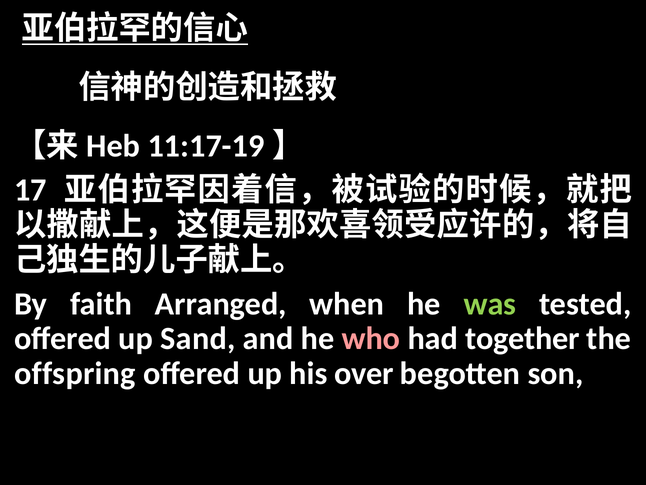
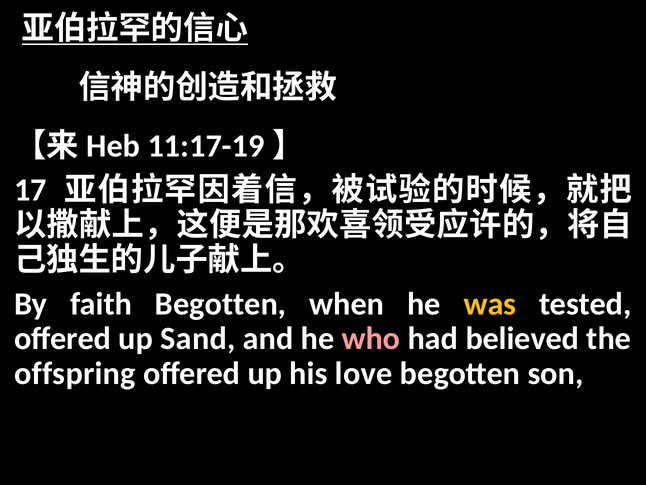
faith Arranged: Arranged -> Begotten
was colour: light green -> yellow
together: together -> believed
over: over -> love
